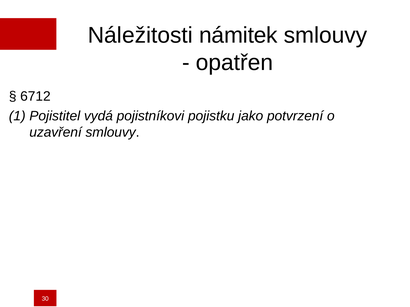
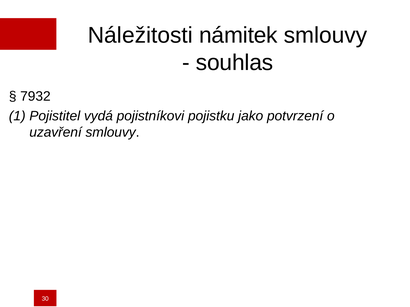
opatřen: opatřen -> souhlas
6712: 6712 -> 7932
